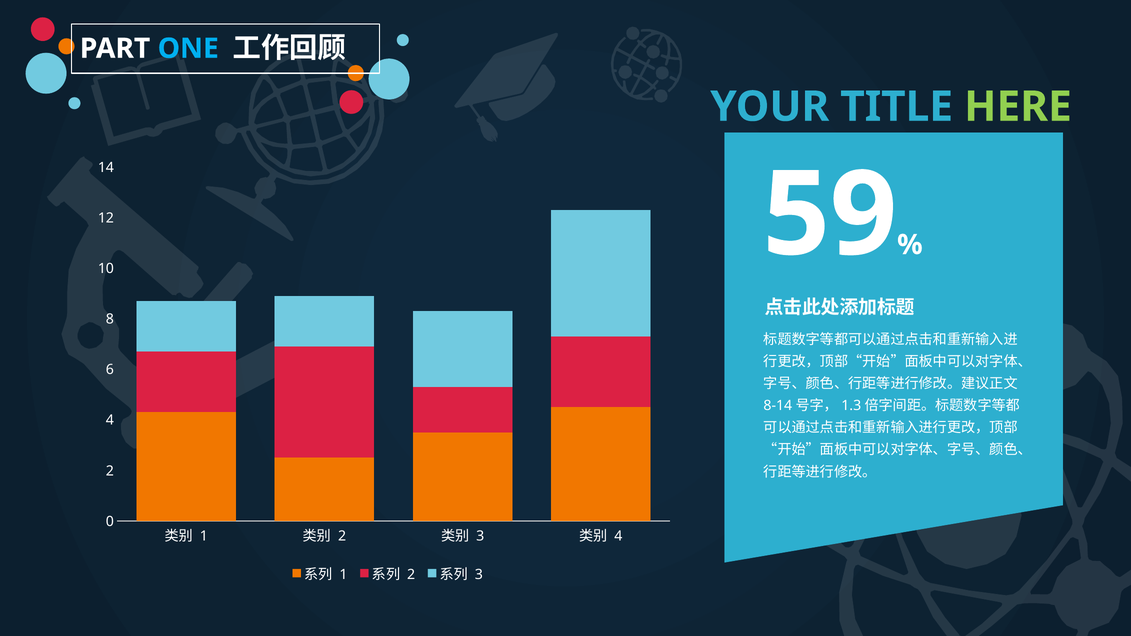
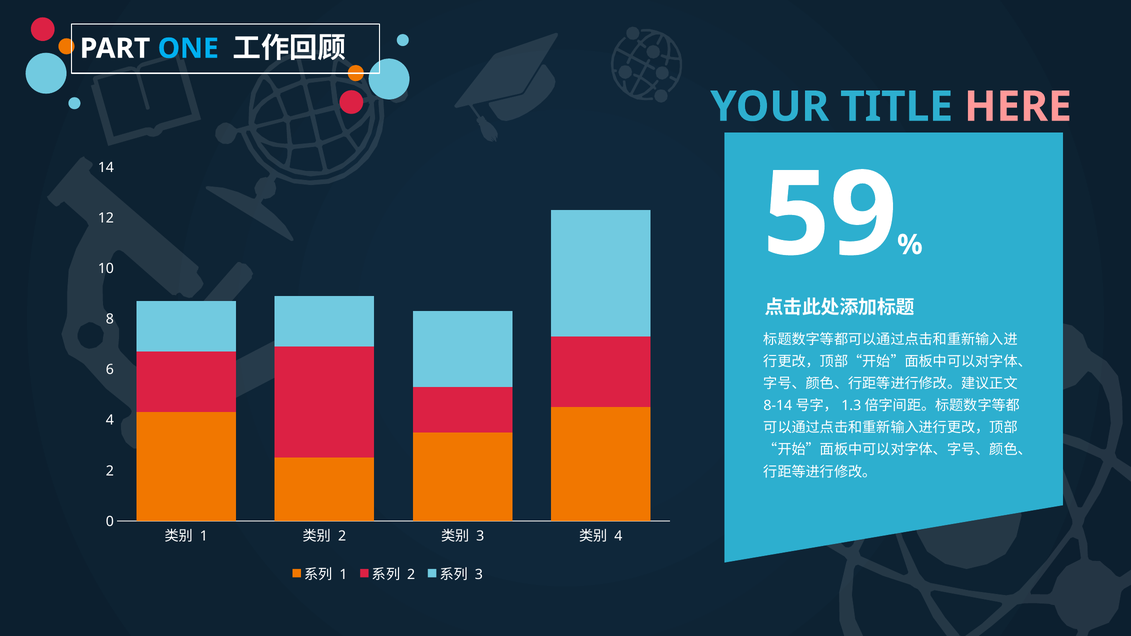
HERE colour: light green -> pink
